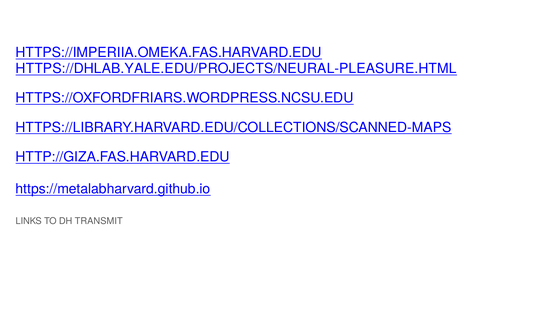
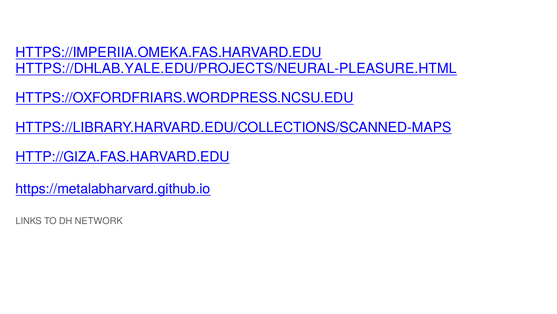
TRANSMIT: TRANSMIT -> NETWORK
